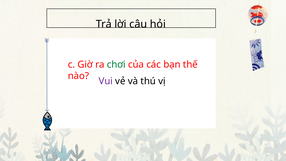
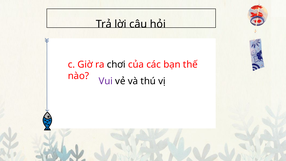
chơi colour: green -> black
